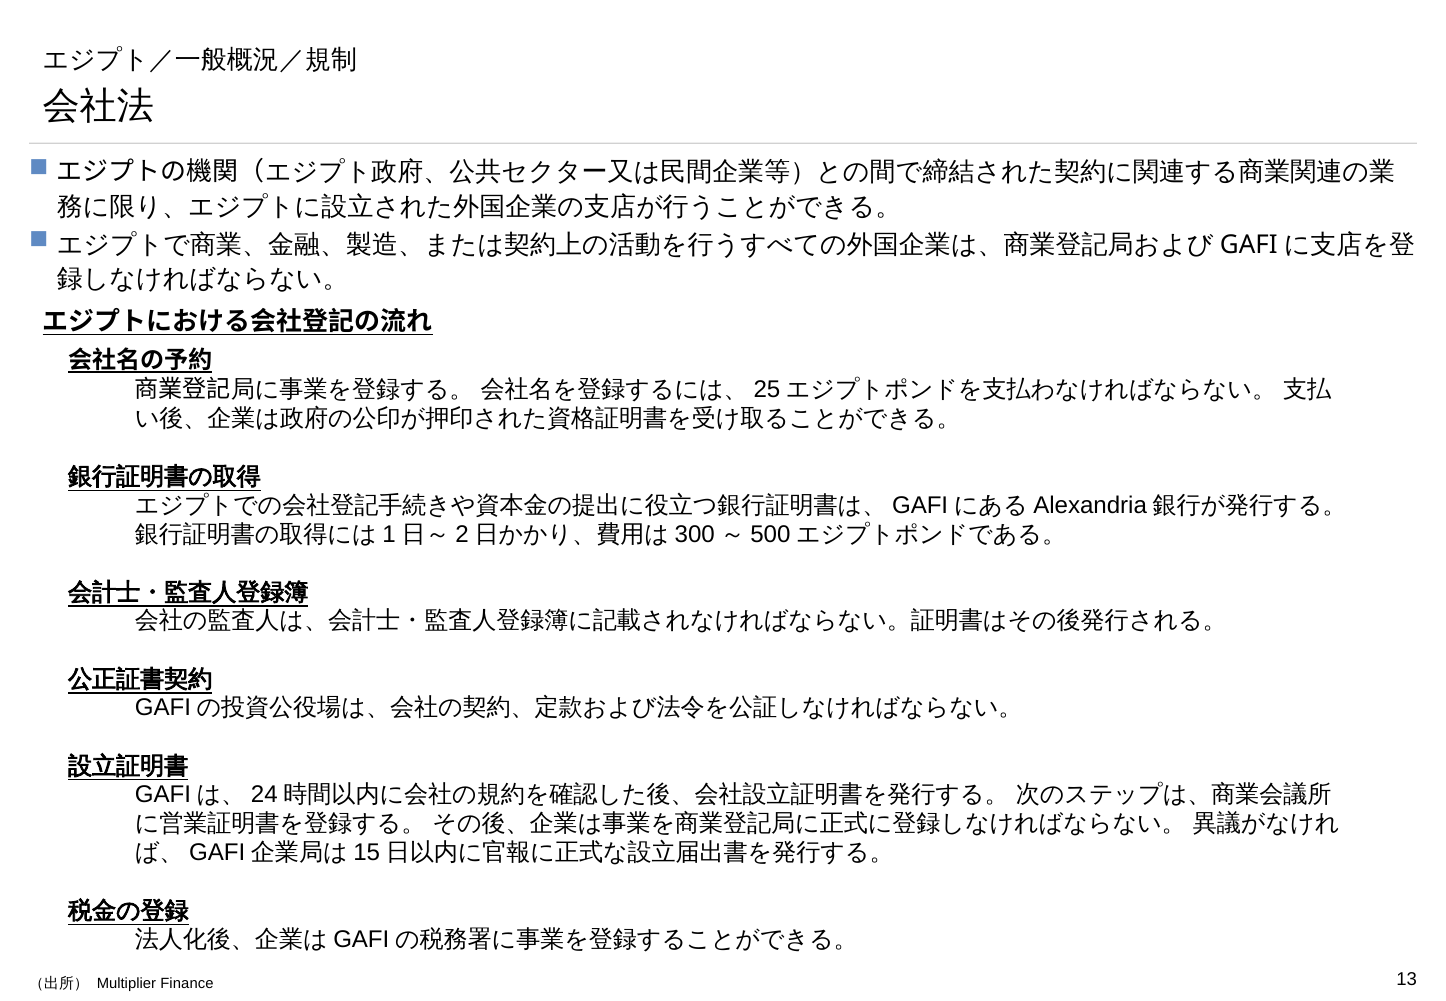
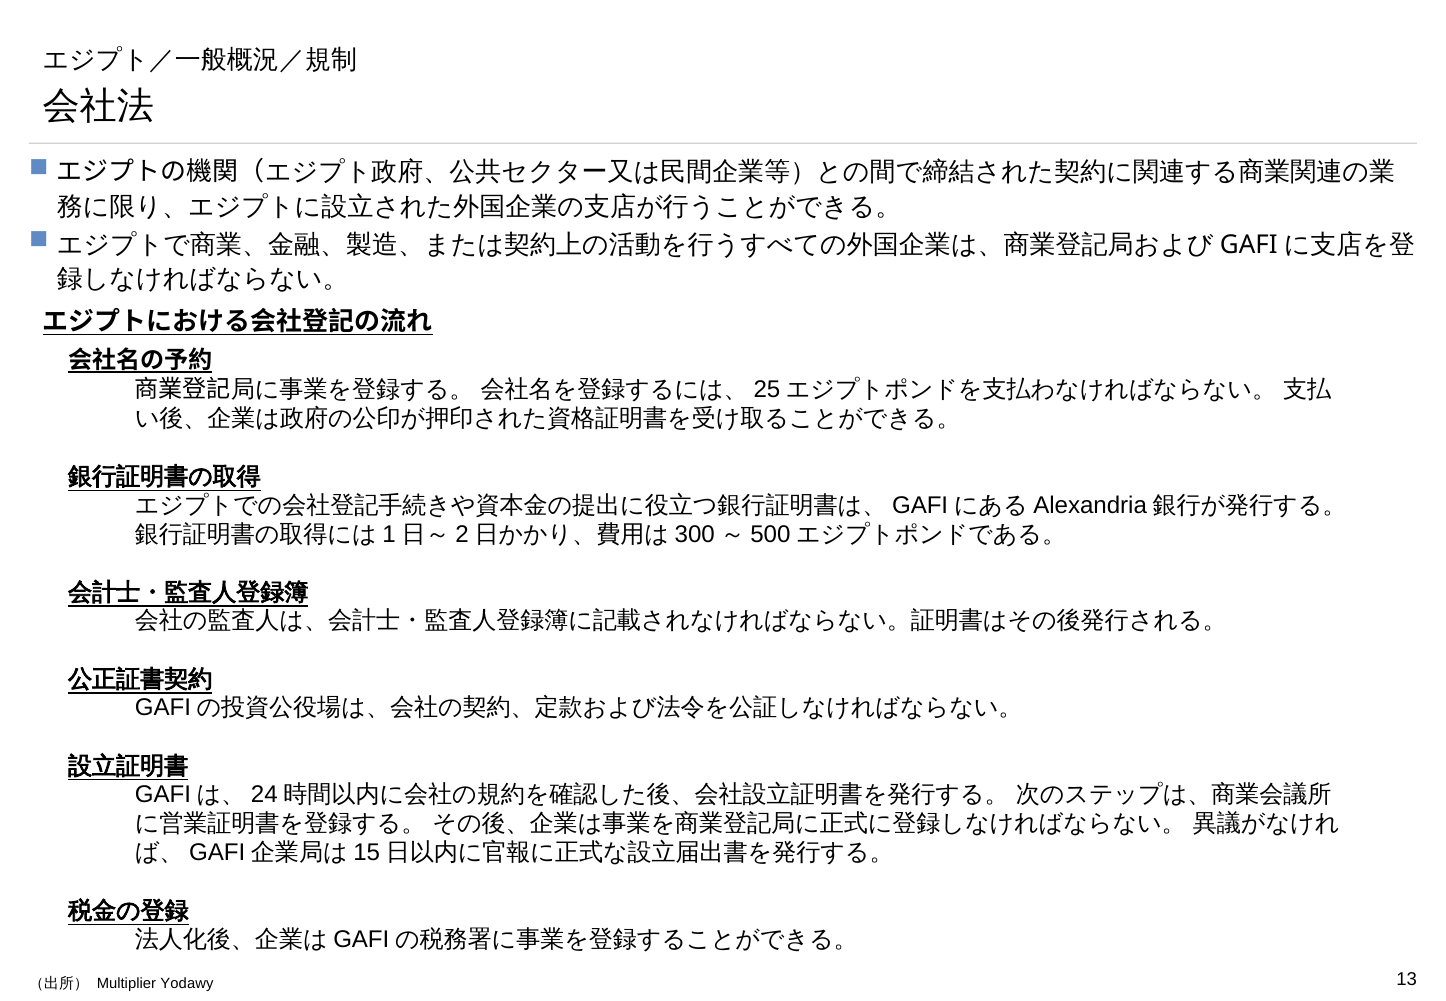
Finance: Finance -> Yodawy
